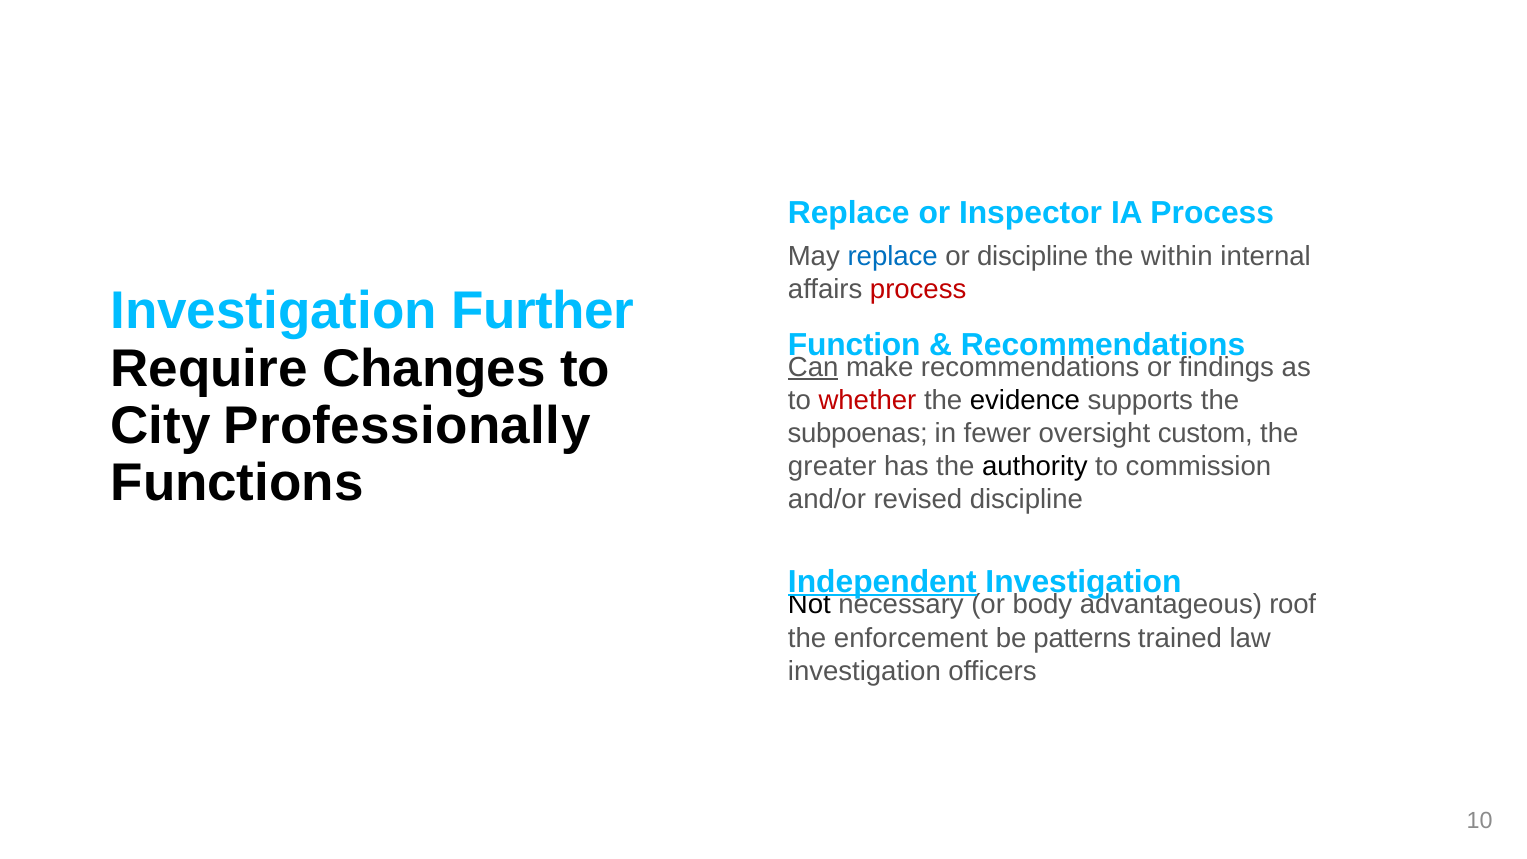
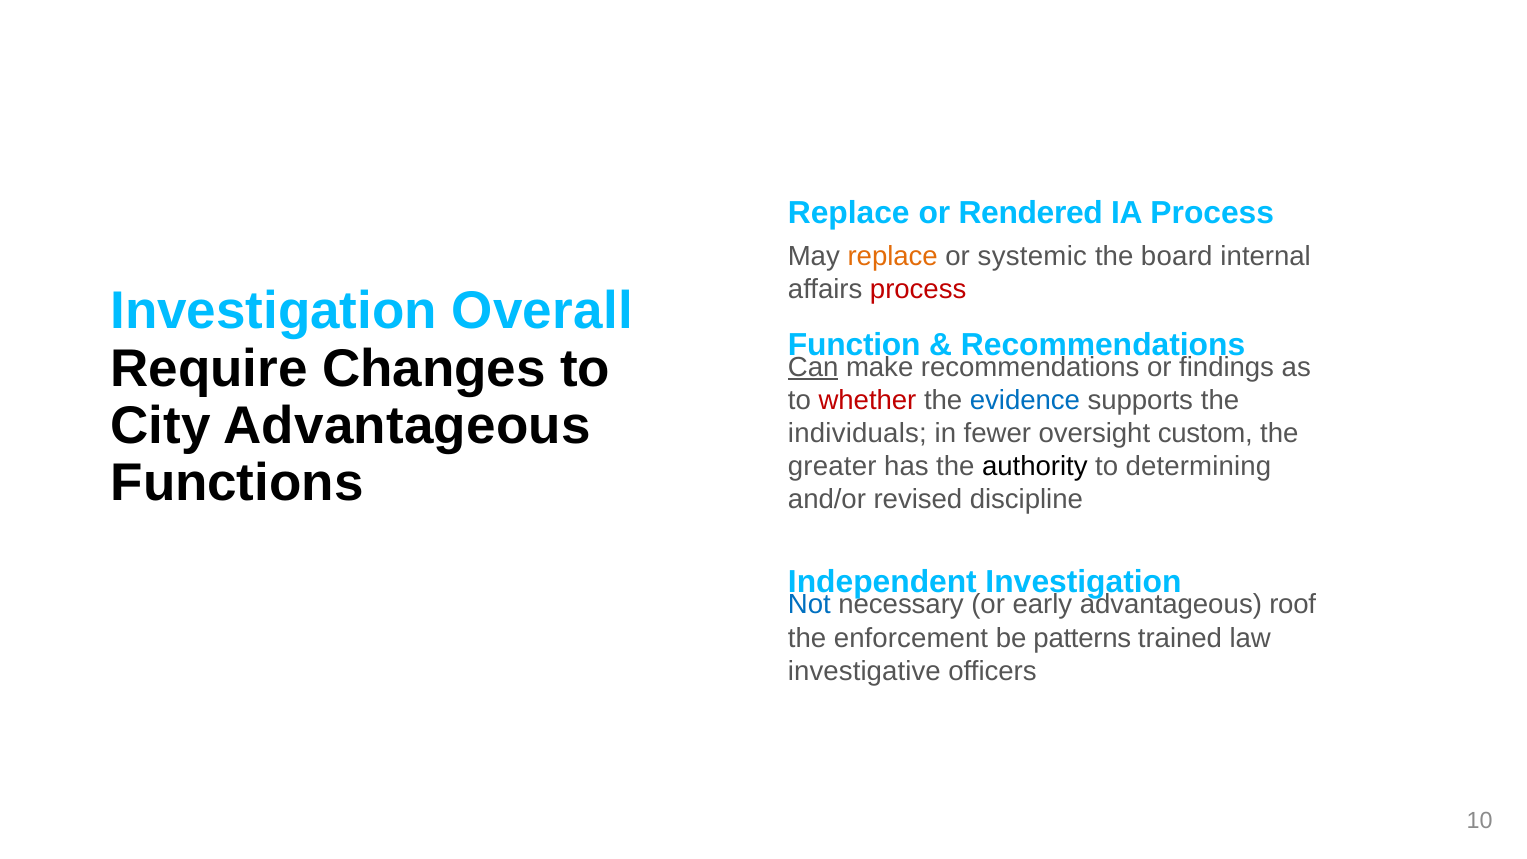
Inspector: Inspector -> Rendered
replace at (893, 256) colour: blue -> orange
or discipline: discipline -> systemic
within: within -> board
Further: Further -> Overall
evidence colour: black -> blue
City Professionally: Professionally -> Advantageous
subpoenas: subpoenas -> individuals
commission: commission -> determining
Independent underline: present -> none
Not colour: black -> blue
body: body -> early
investigation at (864, 671): investigation -> investigative
